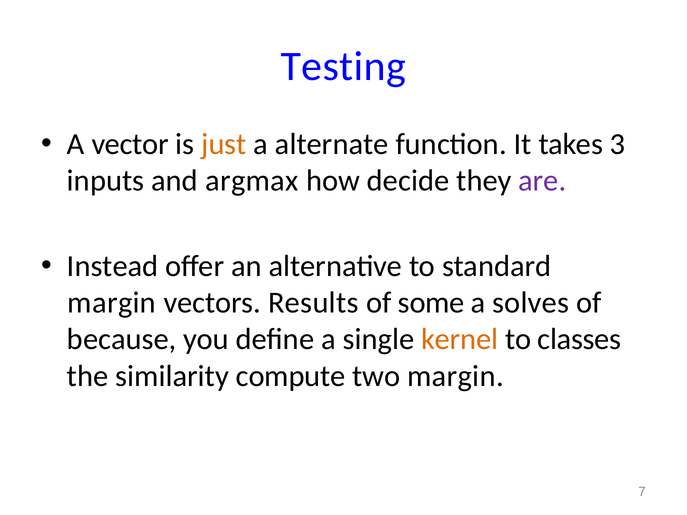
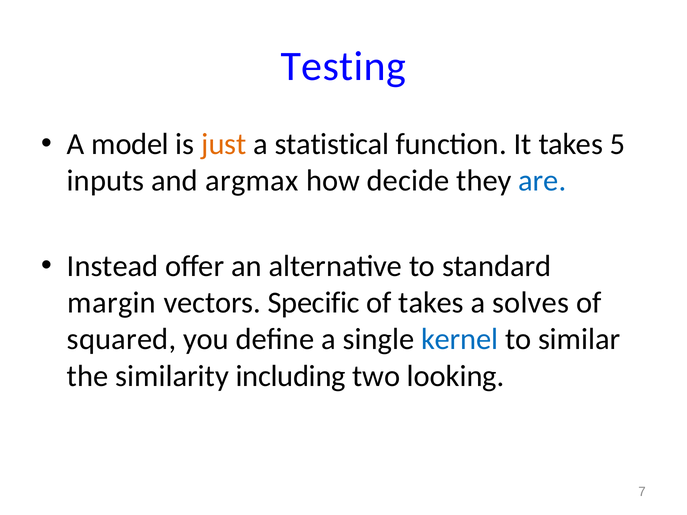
vector: vector -> model
alternate: alternate -> statistical
3: 3 -> 5
are colour: purple -> blue
Results: Results -> Specific
of some: some -> takes
because: because -> squared
kernel colour: orange -> blue
classes: classes -> similar
compute: compute -> including
two margin: margin -> looking
